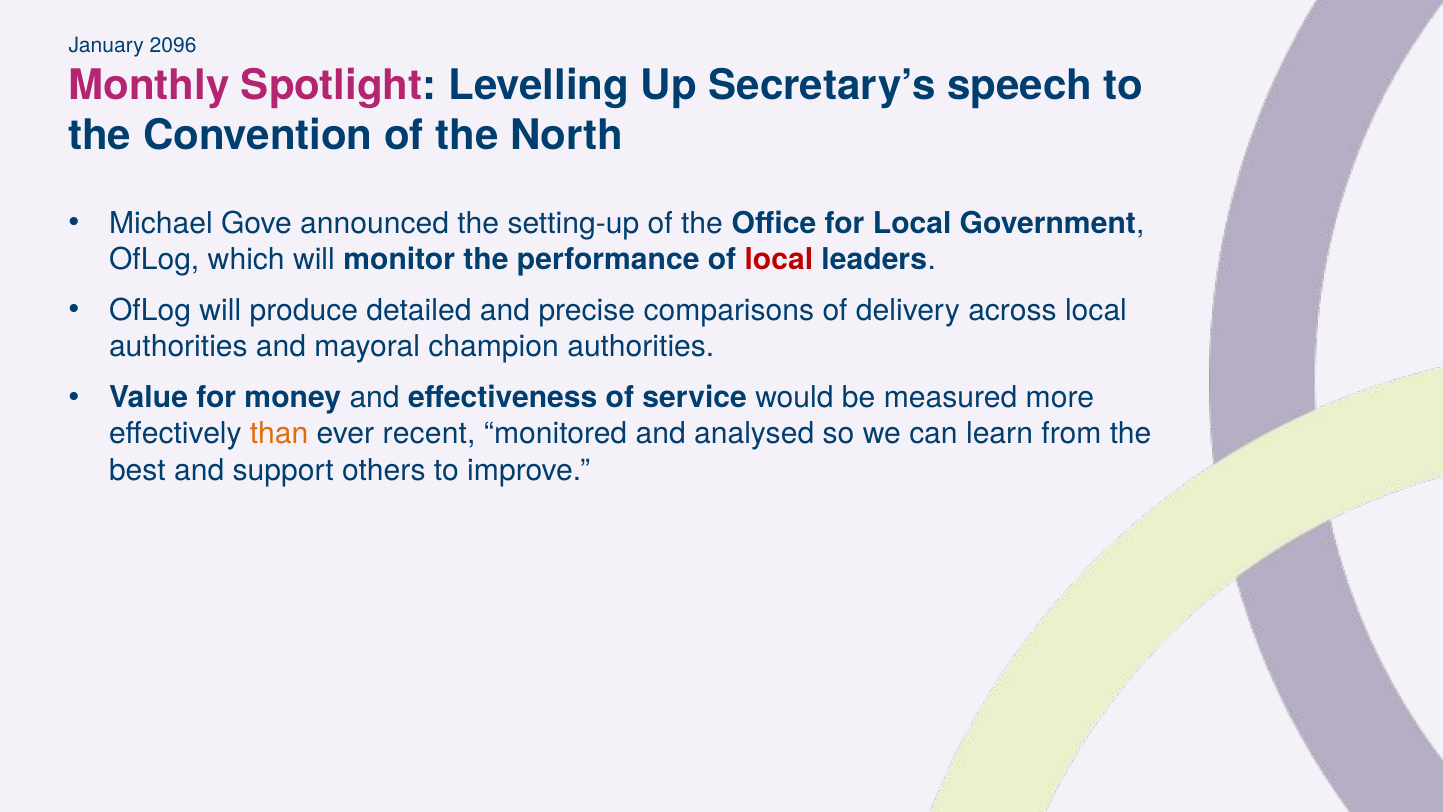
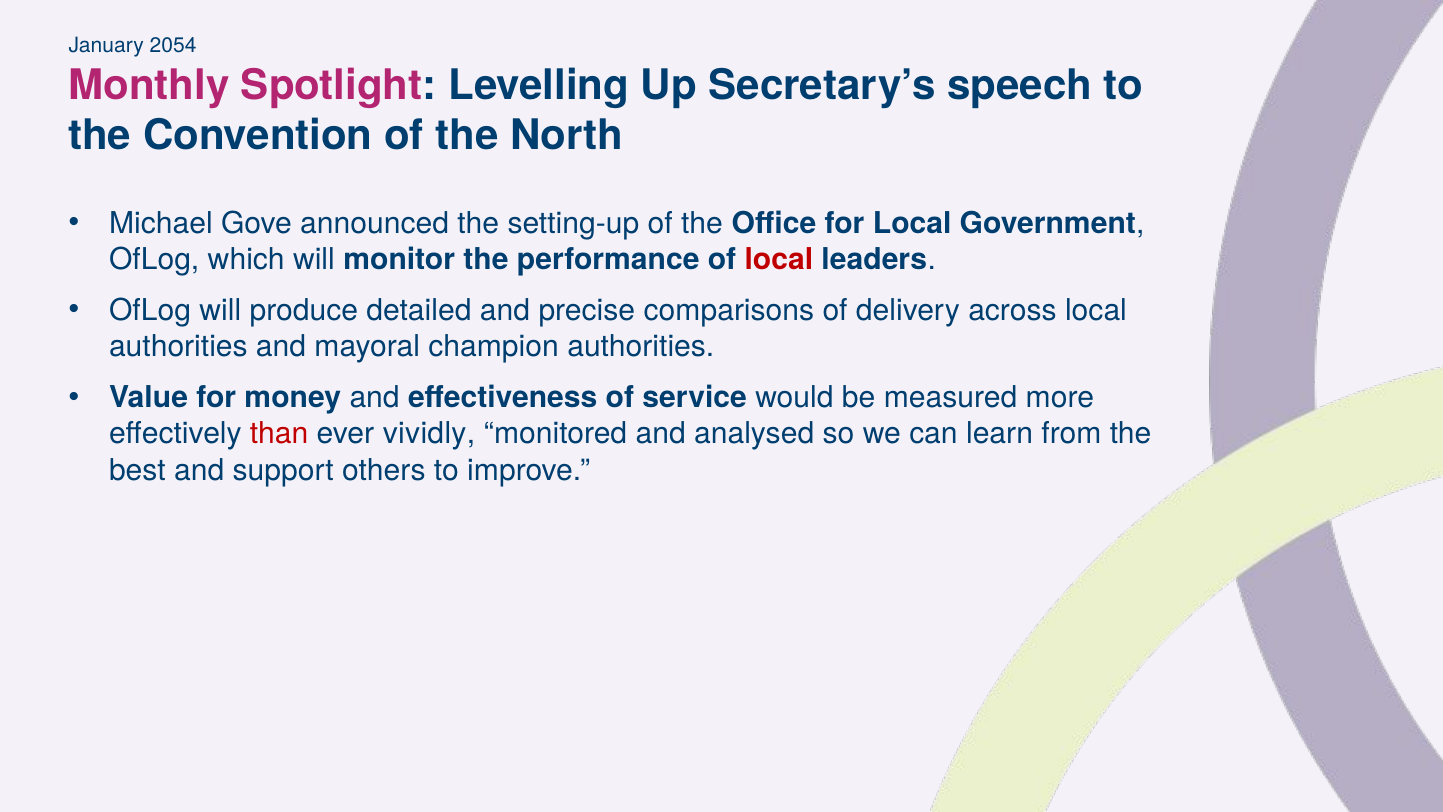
2096: 2096 -> 2054
than colour: orange -> red
recent: recent -> vividly
